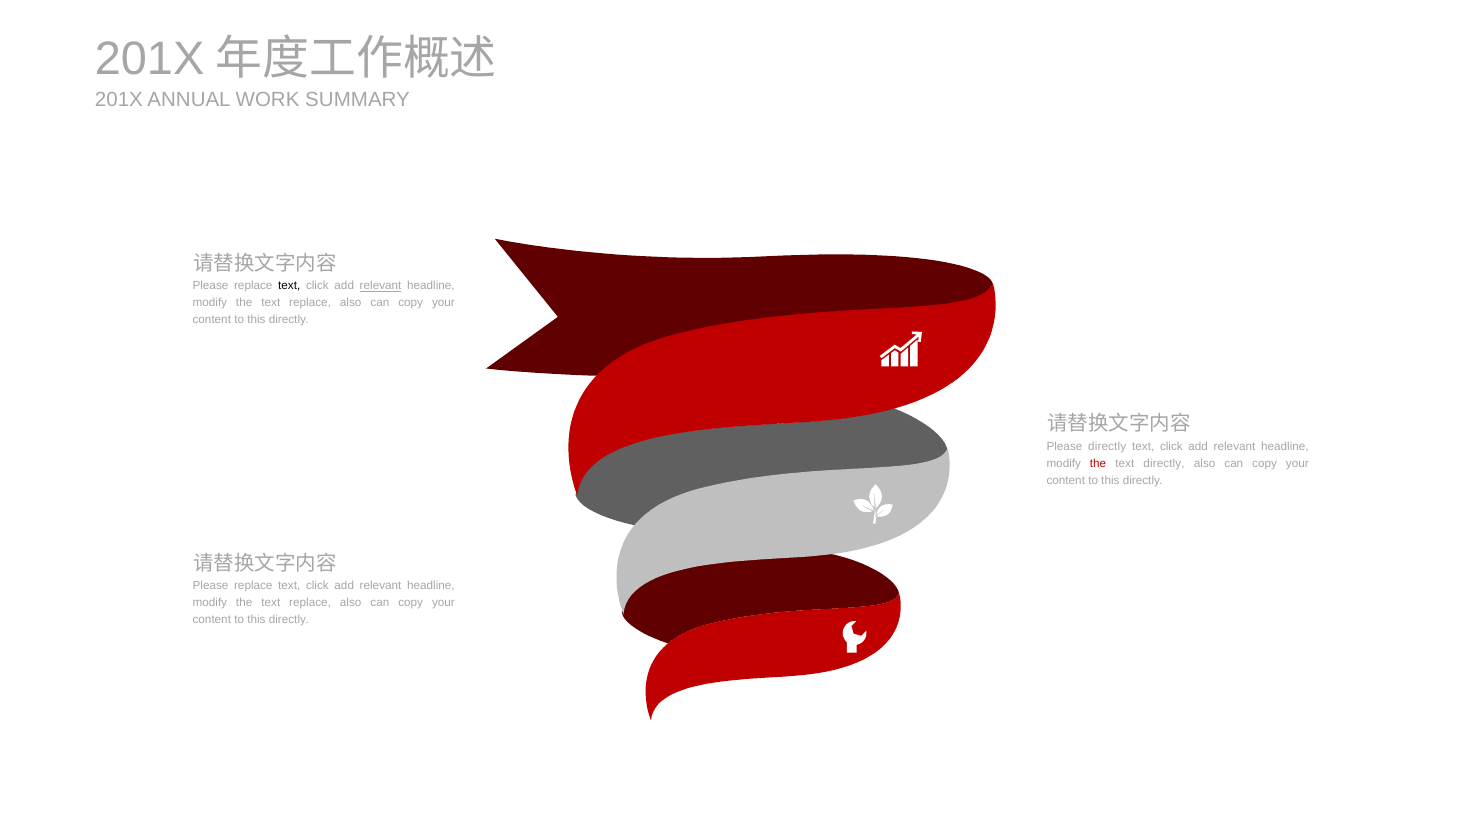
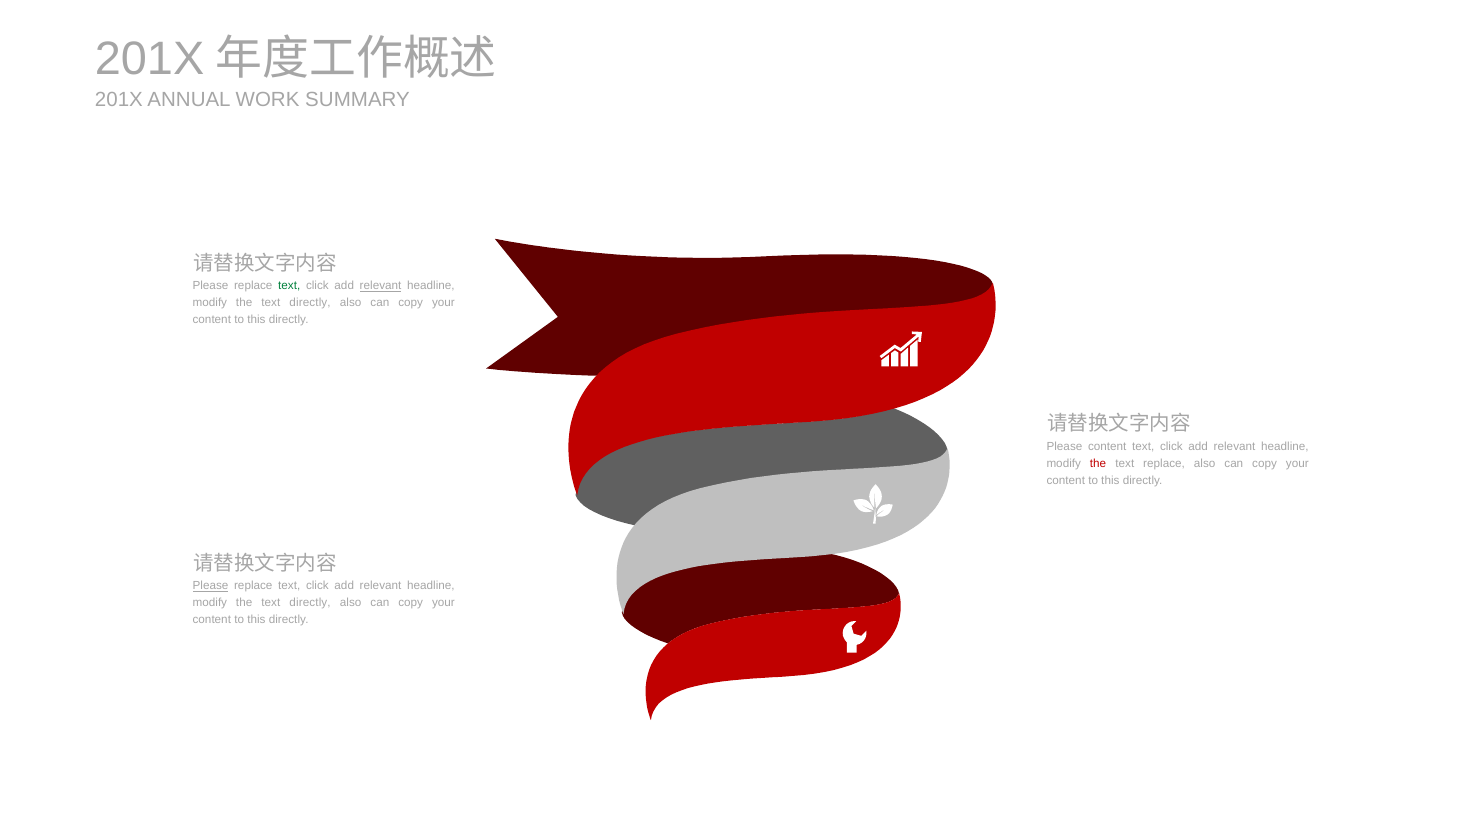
text at (289, 286) colour: black -> green
replace at (310, 303): replace -> directly
Please directly: directly -> content
text directly: directly -> replace
Please at (210, 586) underline: none -> present
replace at (310, 603): replace -> directly
